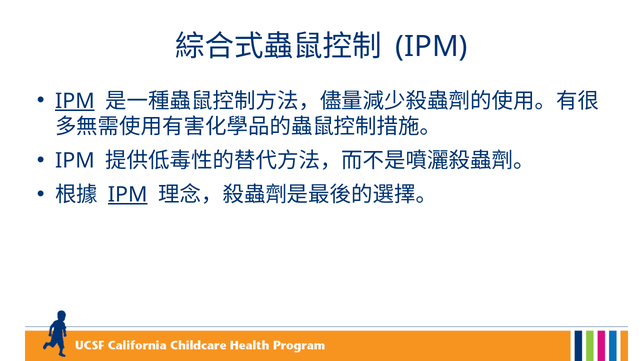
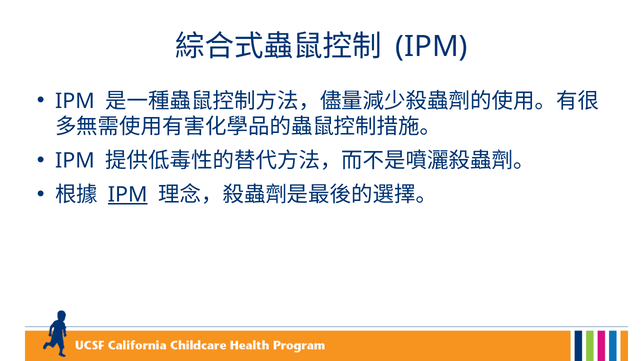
IPM at (75, 101) underline: present -> none
